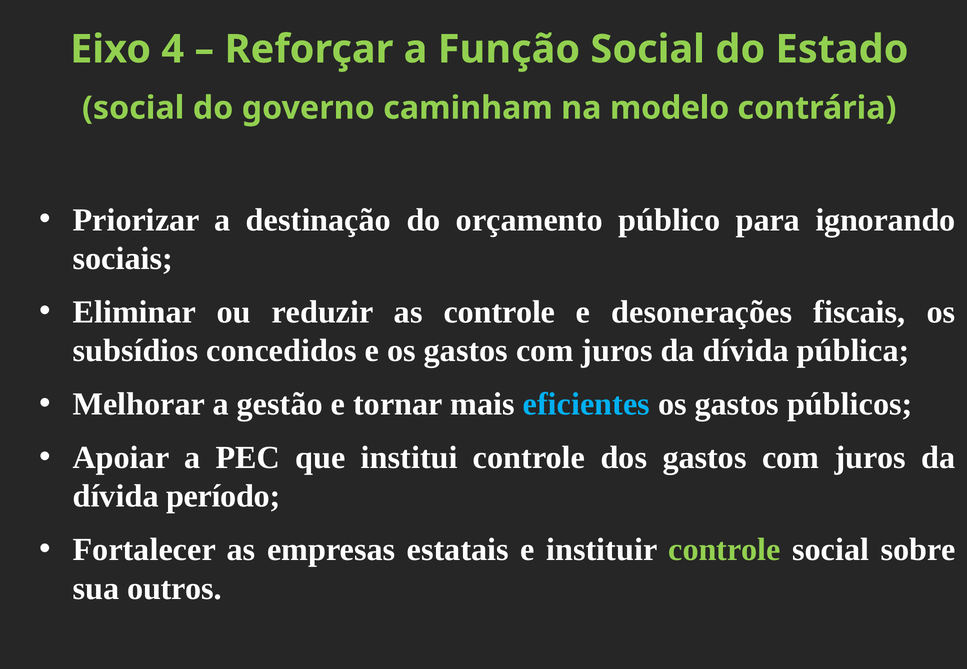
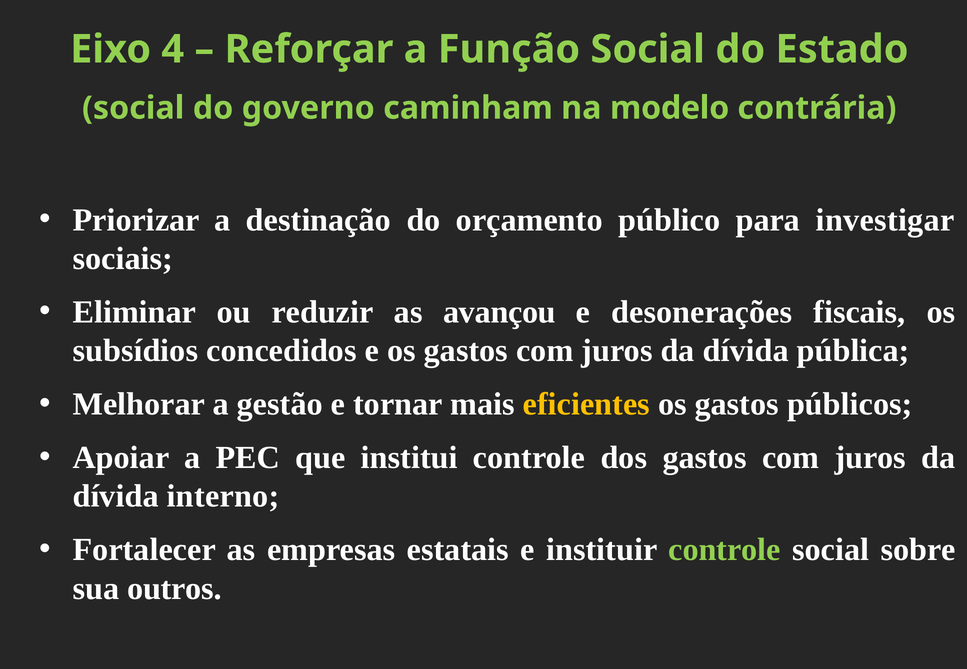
ignorando: ignorando -> investigar
as controle: controle -> avançou
eficientes colour: light blue -> yellow
período: período -> interno
